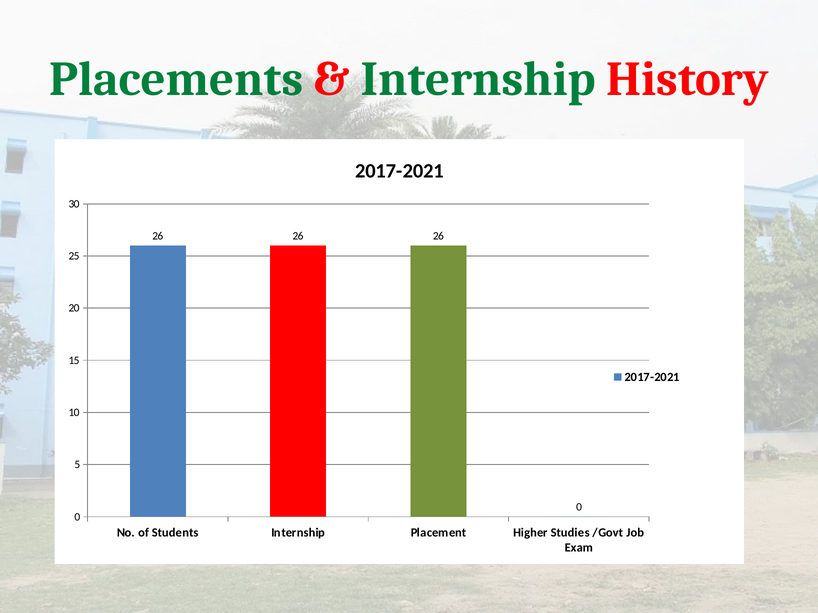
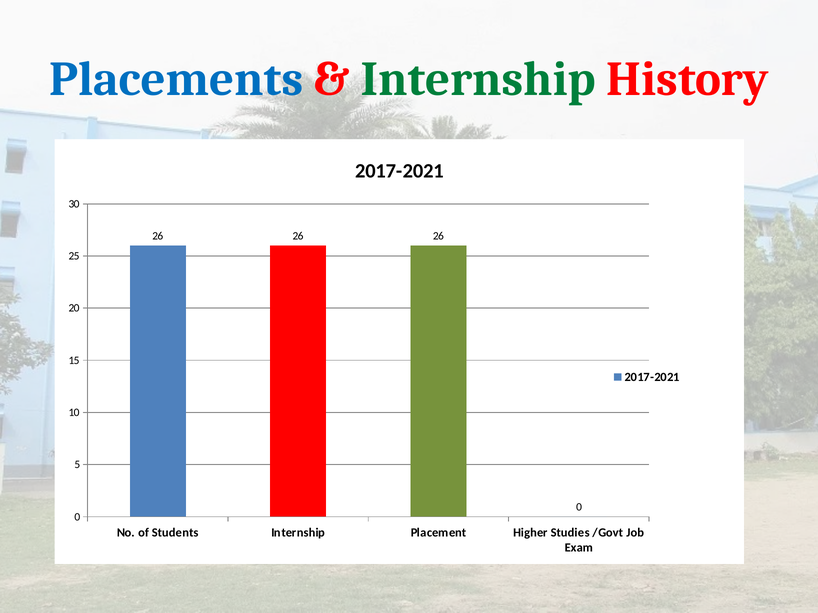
Placements colour: green -> blue
